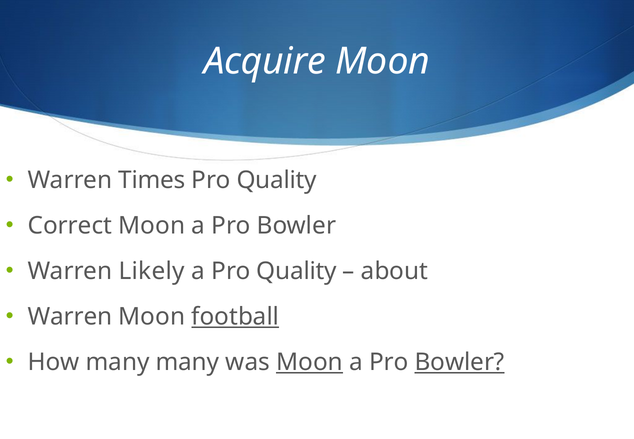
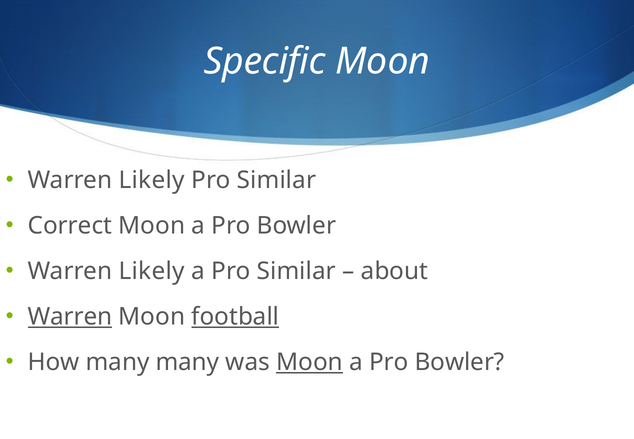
Acquire: Acquire -> Specific
Times at (152, 180): Times -> Likely
Quality at (277, 180): Quality -> Similar
a Pro Quality: Quality -> Similar
Warren at (70, 317) underline: none -> present
Bowler at (460, 362) underline: present -> none
